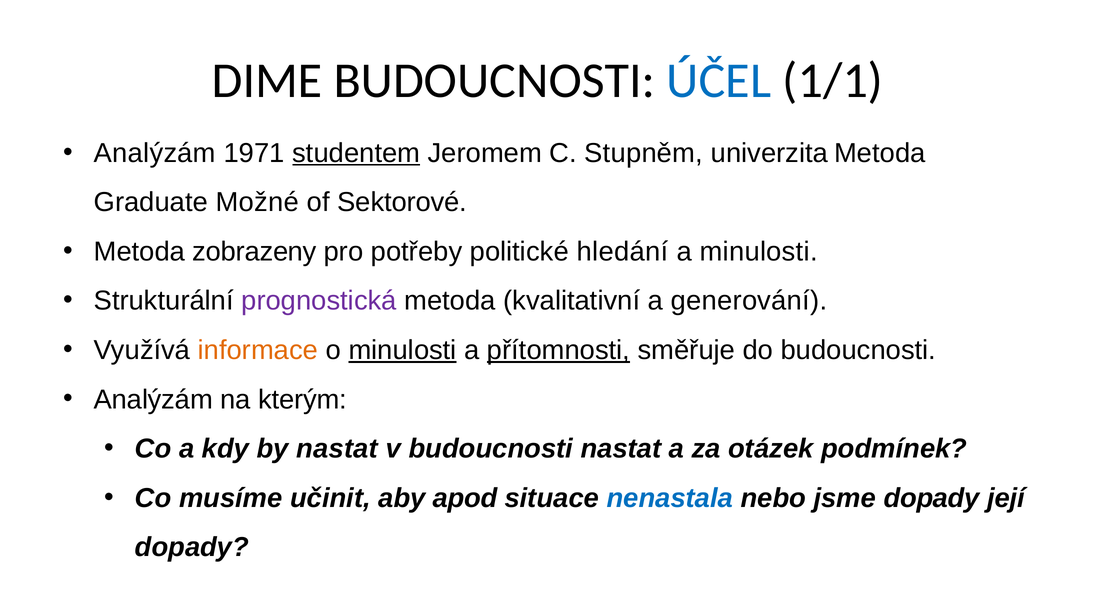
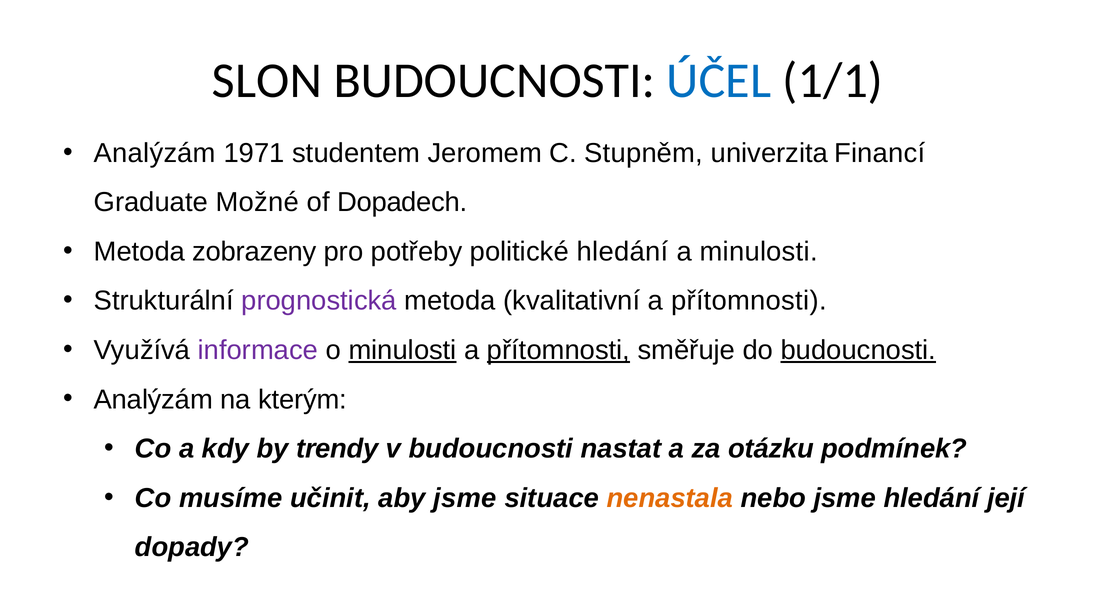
DIME: DIME -> SLON
studentem underline: present -> none
univerzita Metoda: Metoda -> Financí
Sektorové: Sektorové -> Dopadech
kvalitativní a generování: generování -> přítomnosti
informace colour: orange -> purple
budoucnosti at (858, 350) underline: none -> present
by nastat: nastat -> trendy
otázek: otázek -> otázku
aby apod: apod -> jsme
nenastala colour: blue -> orange
jsme dopady: dopady -> hledání
